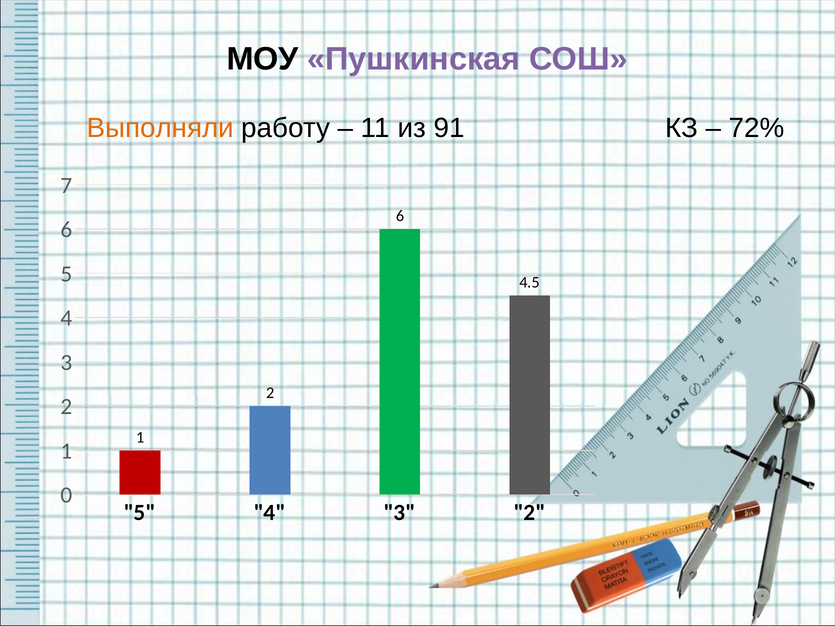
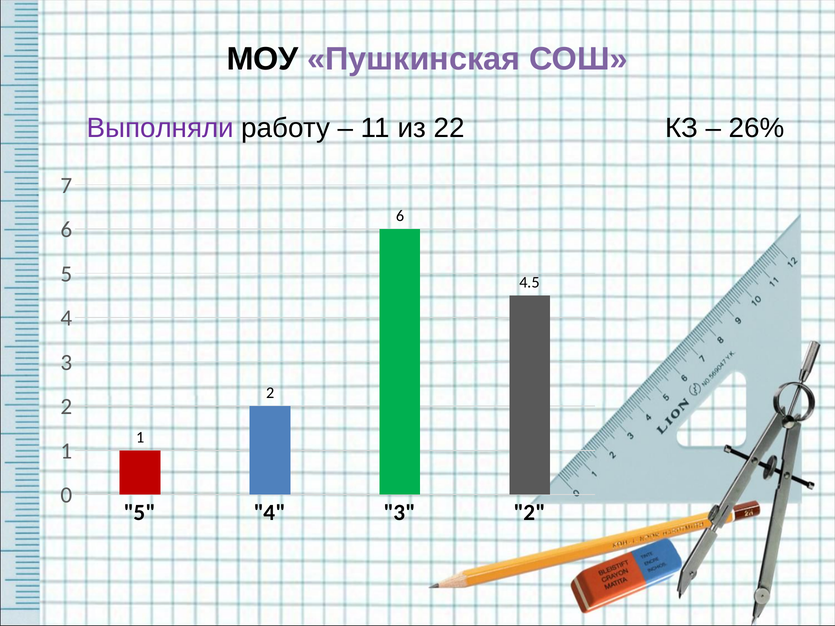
Выполняли colour: orange -> purple
91: 91 -> 22
72%: 72% -> 26%
